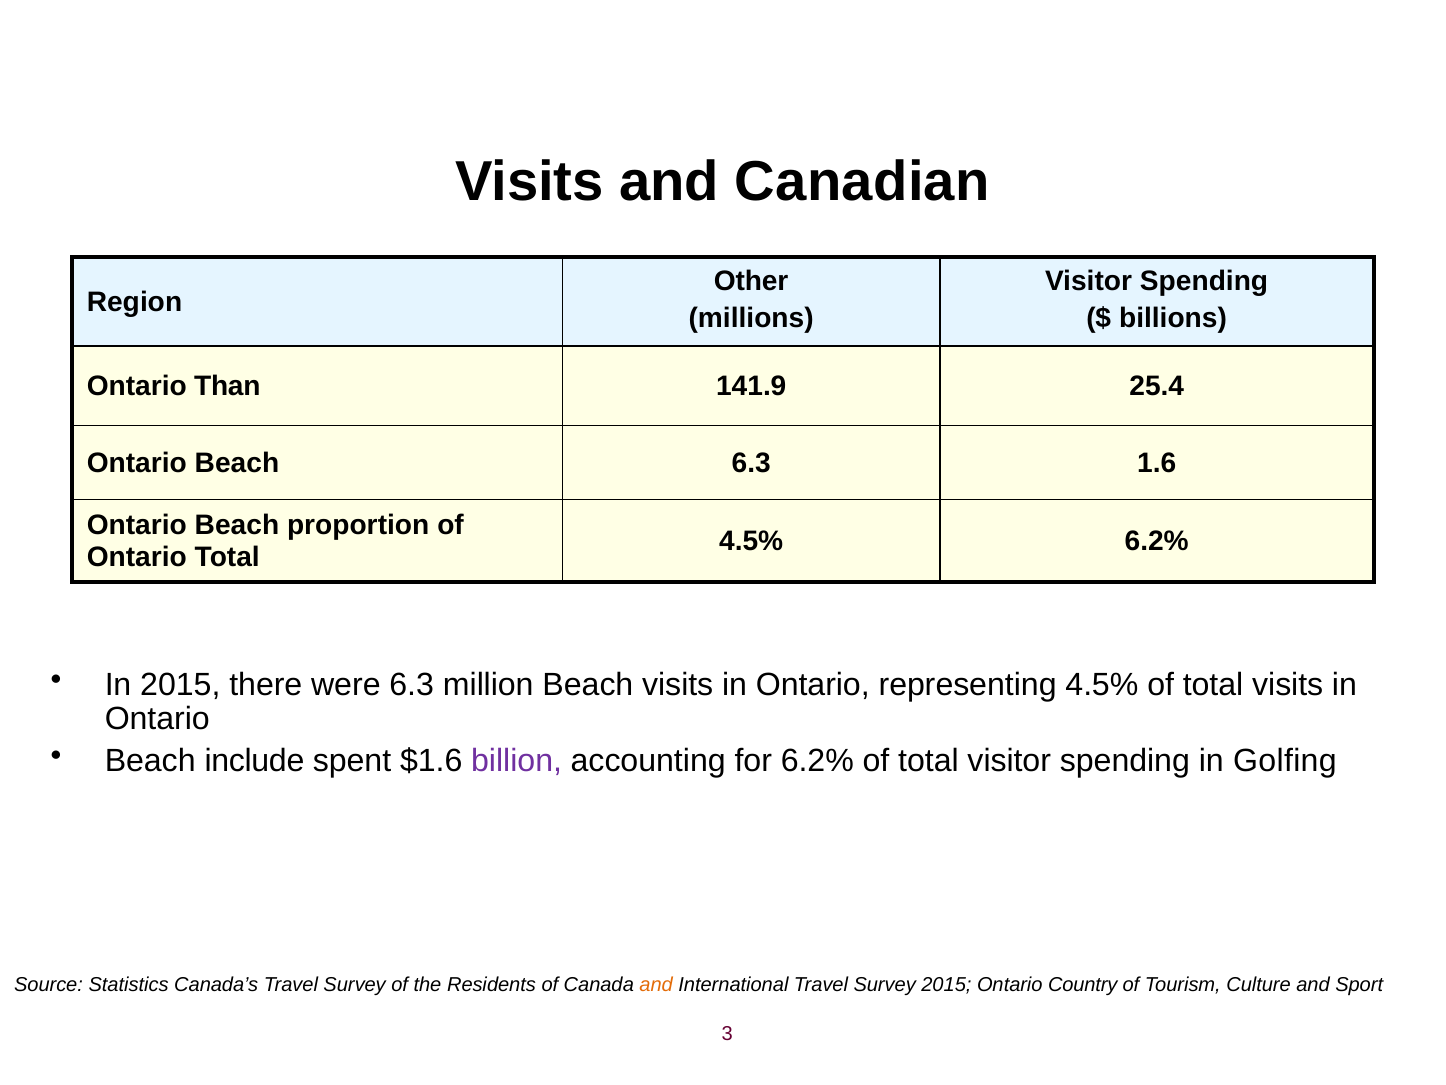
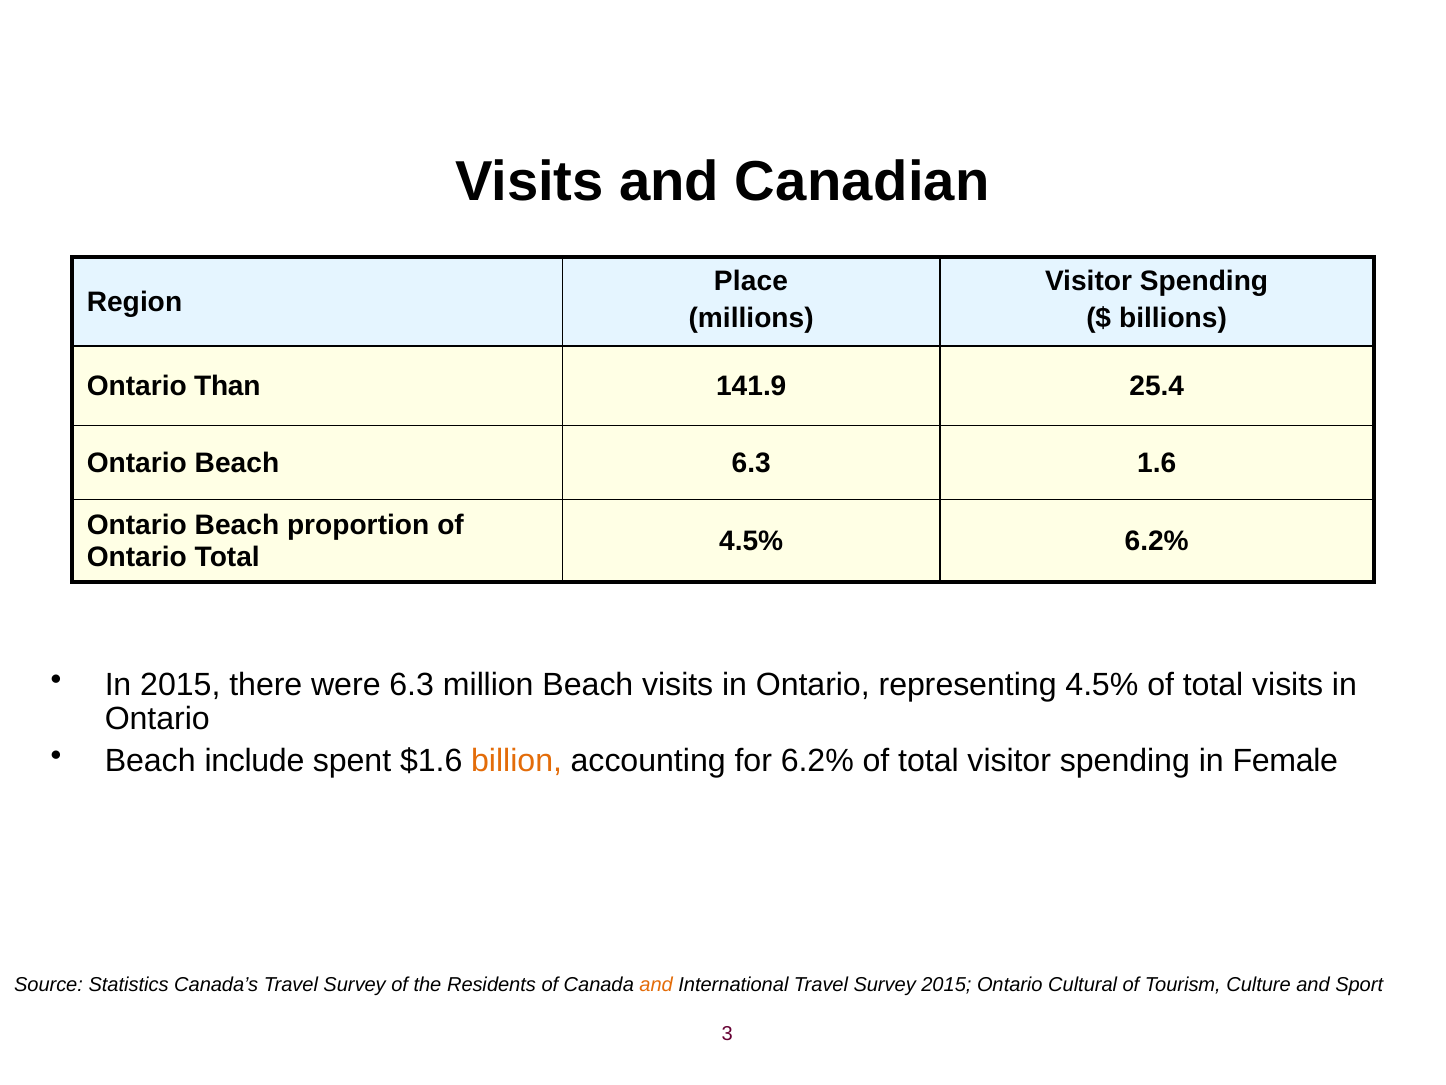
Other: Other -> Place
billion colour: purple -> orange
Golfing: Golfing -> Female
Country: Country -> Cultural
